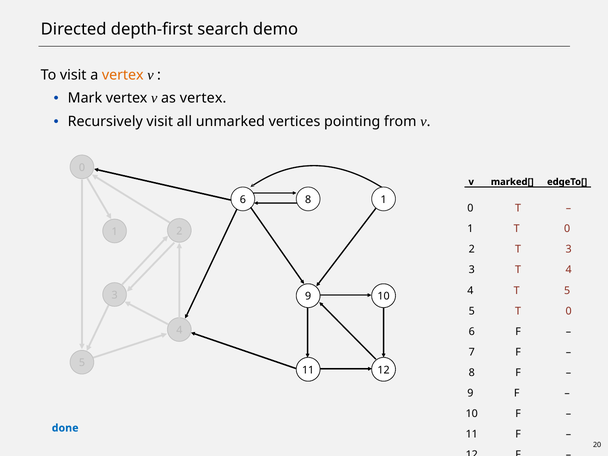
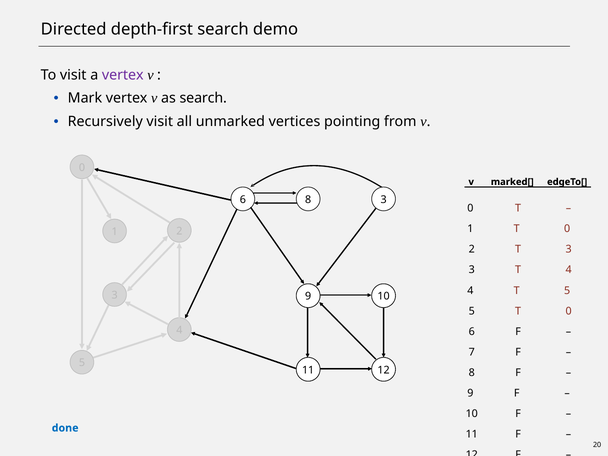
vertex at (123, 75) colour: orange -> purple
as vertex: vertex -> search
8 1: 1 -> 3
